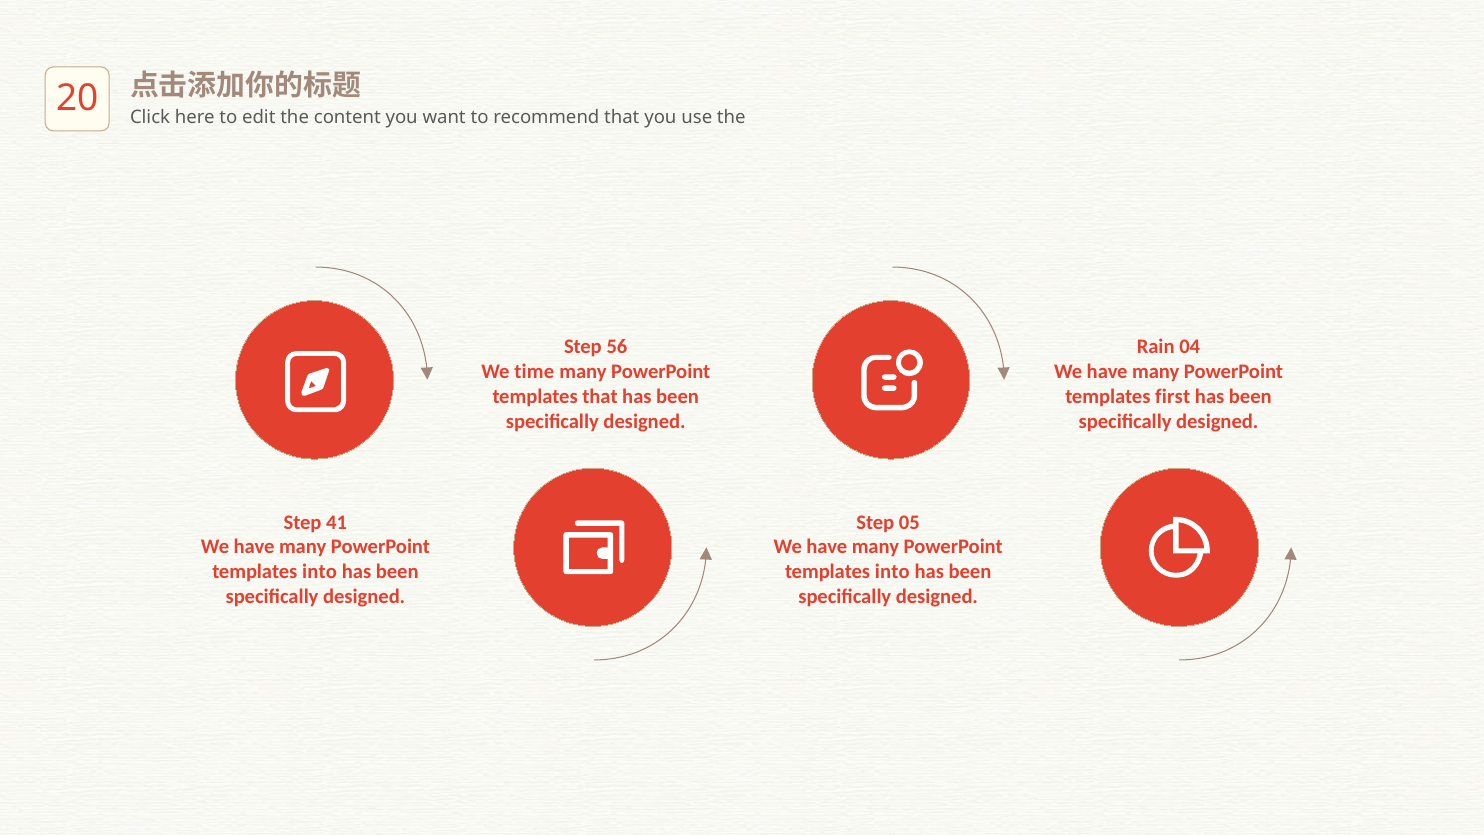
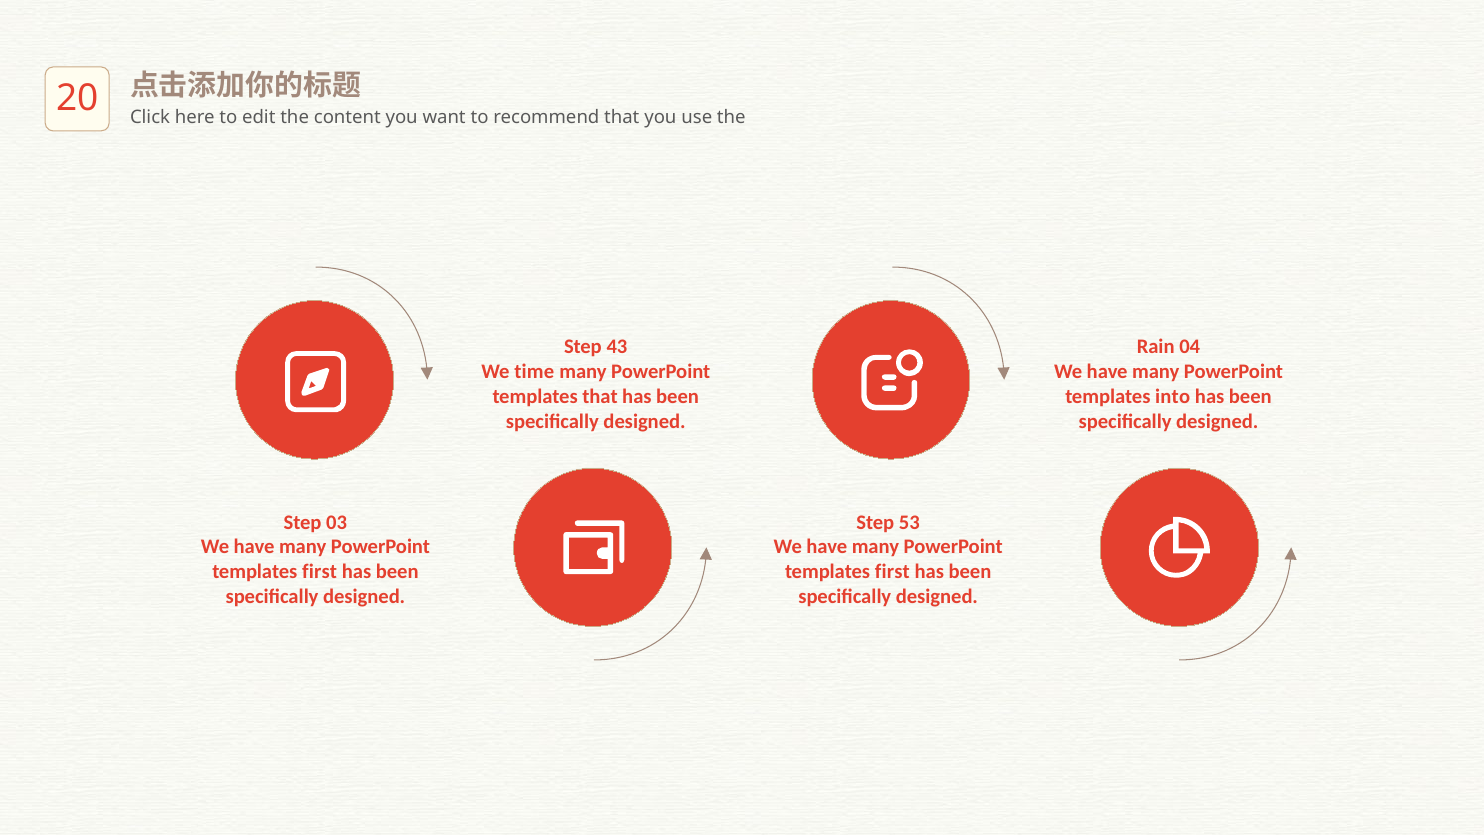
56: 56 -> 43
first: first -> into
41: 41 -> 03
05: 05 -> 53
into at (320, 572): into -> first
into at (892, 572): into -> first
